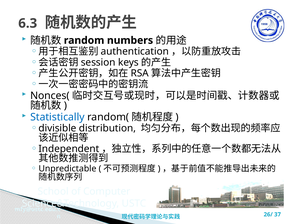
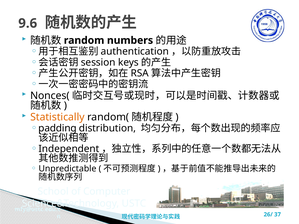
6.3: 6.3 -> 9.6
Statistically colour: blue -> orange
divisible: divisible -> padding
